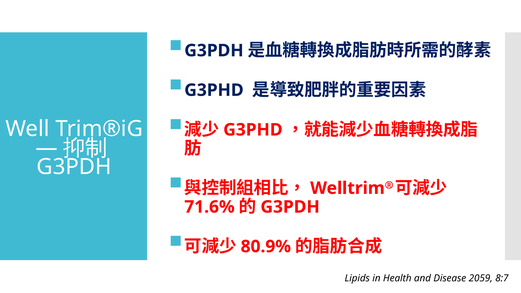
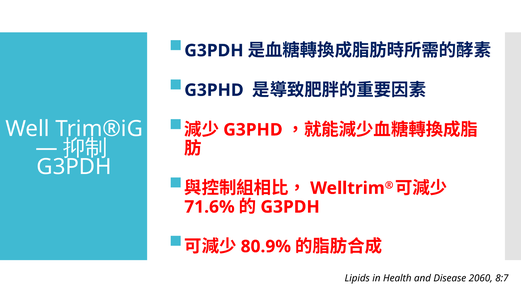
2059: 2059 -> 2060
